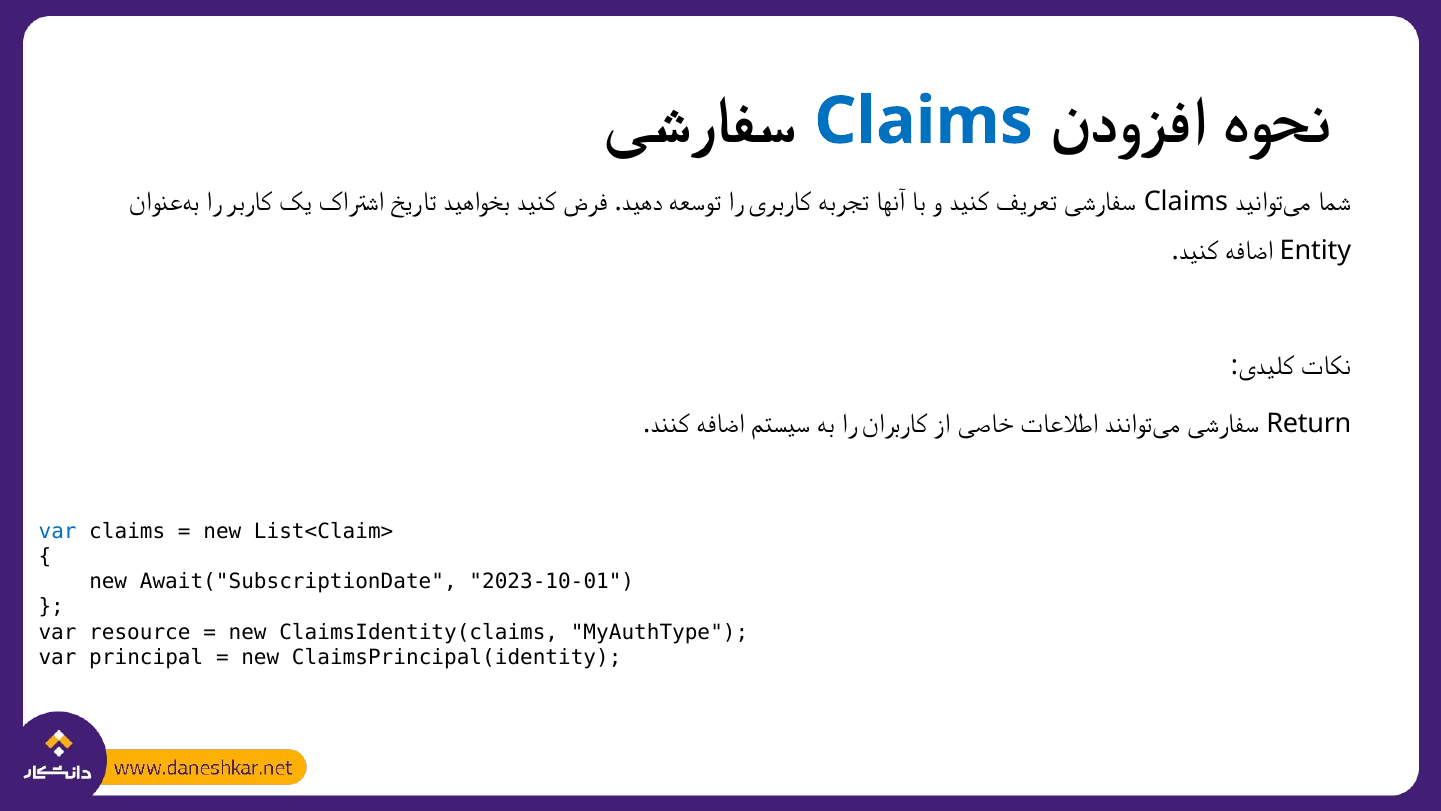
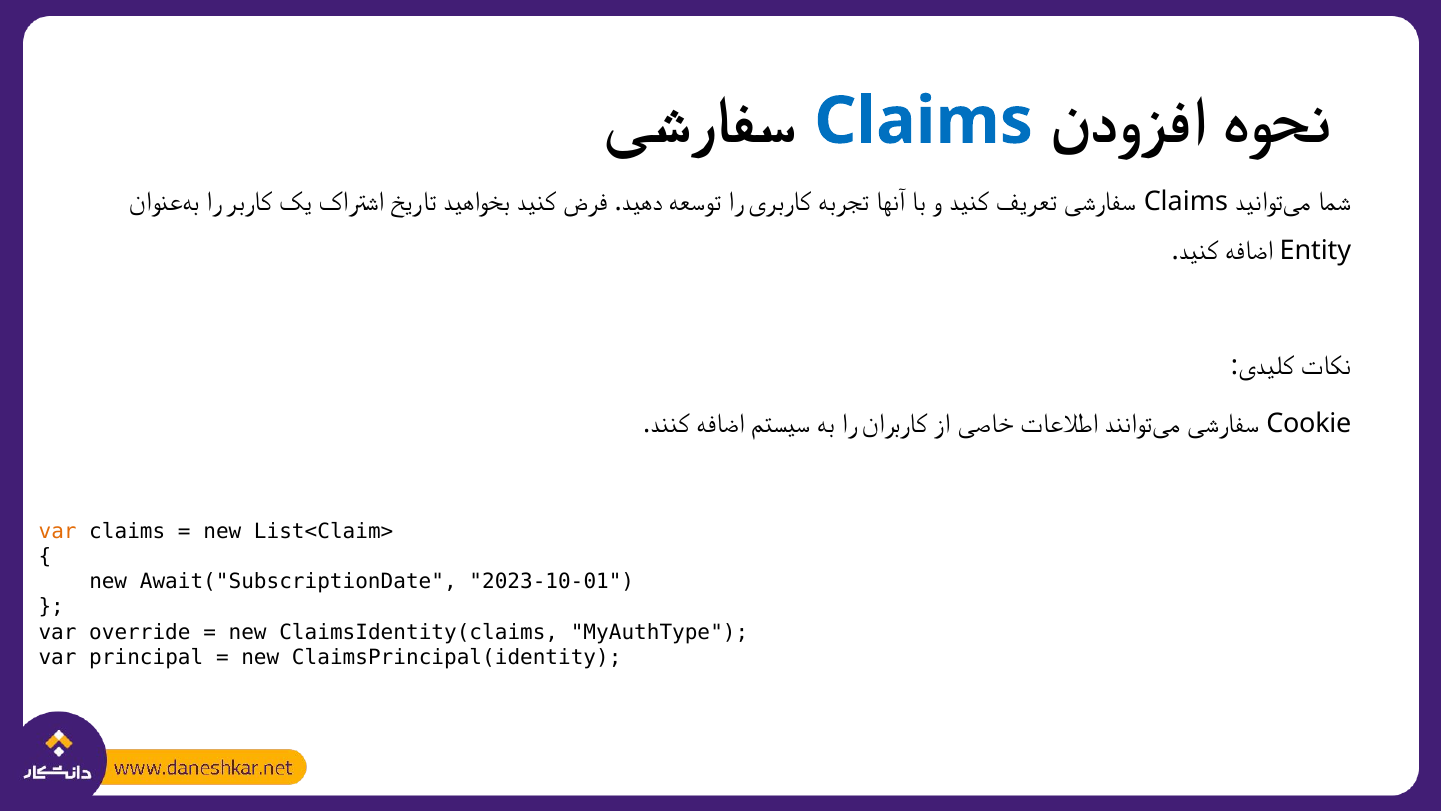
Return: Return -> Cookie
var at (58, 531) colour: blue -> orange
resource: resource -> override
